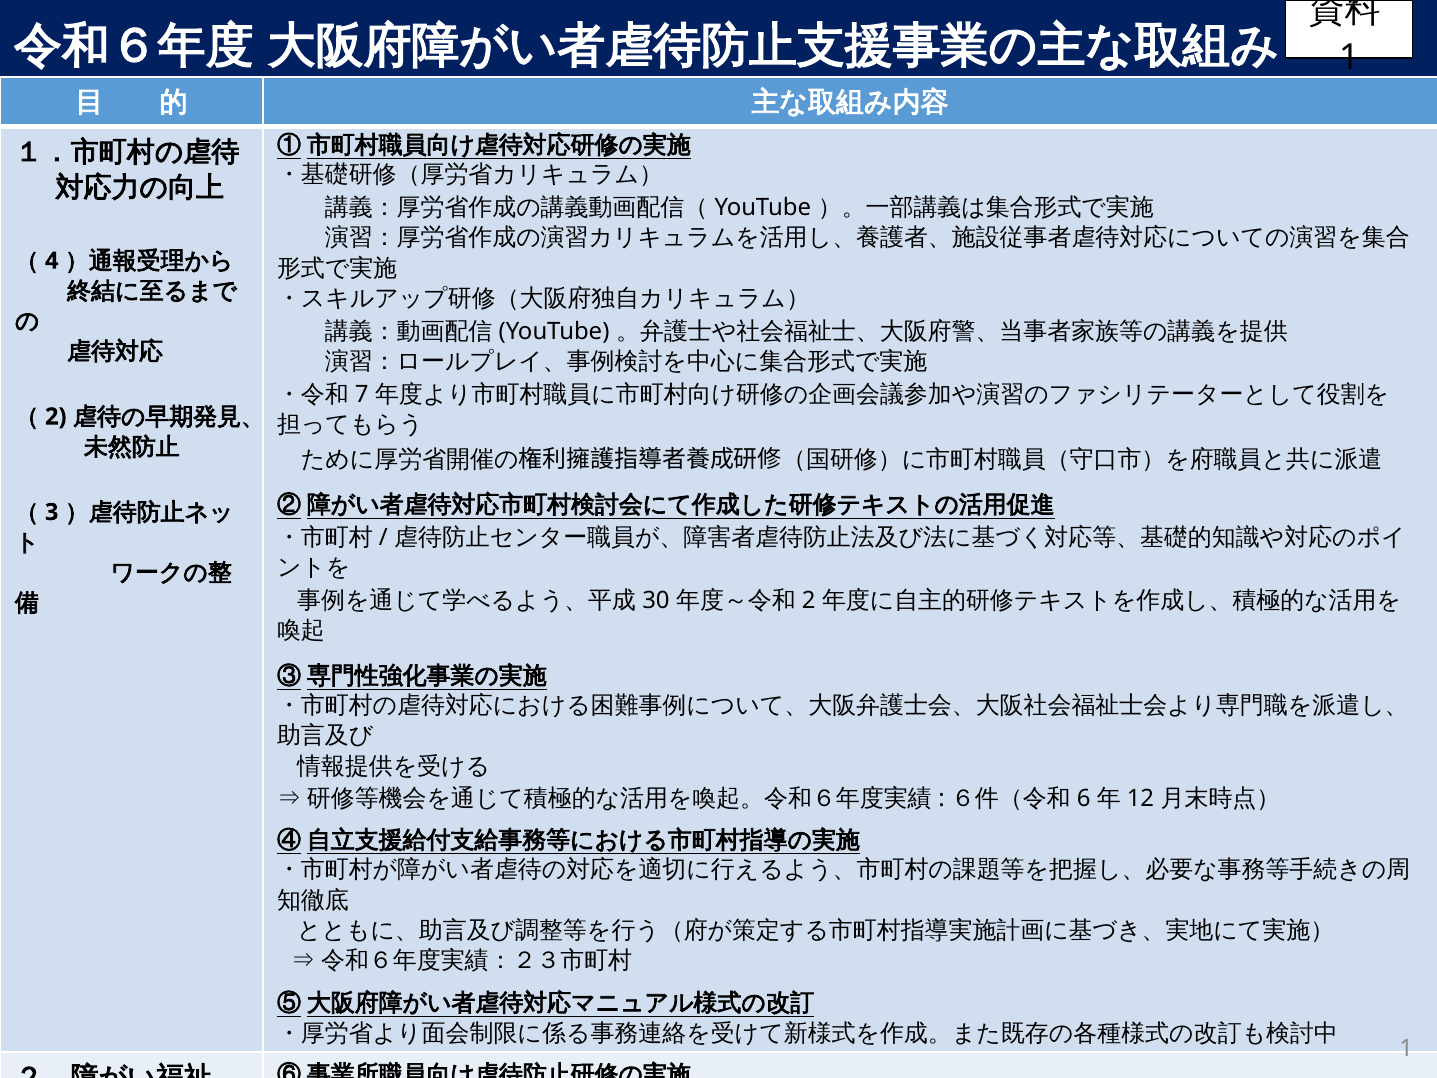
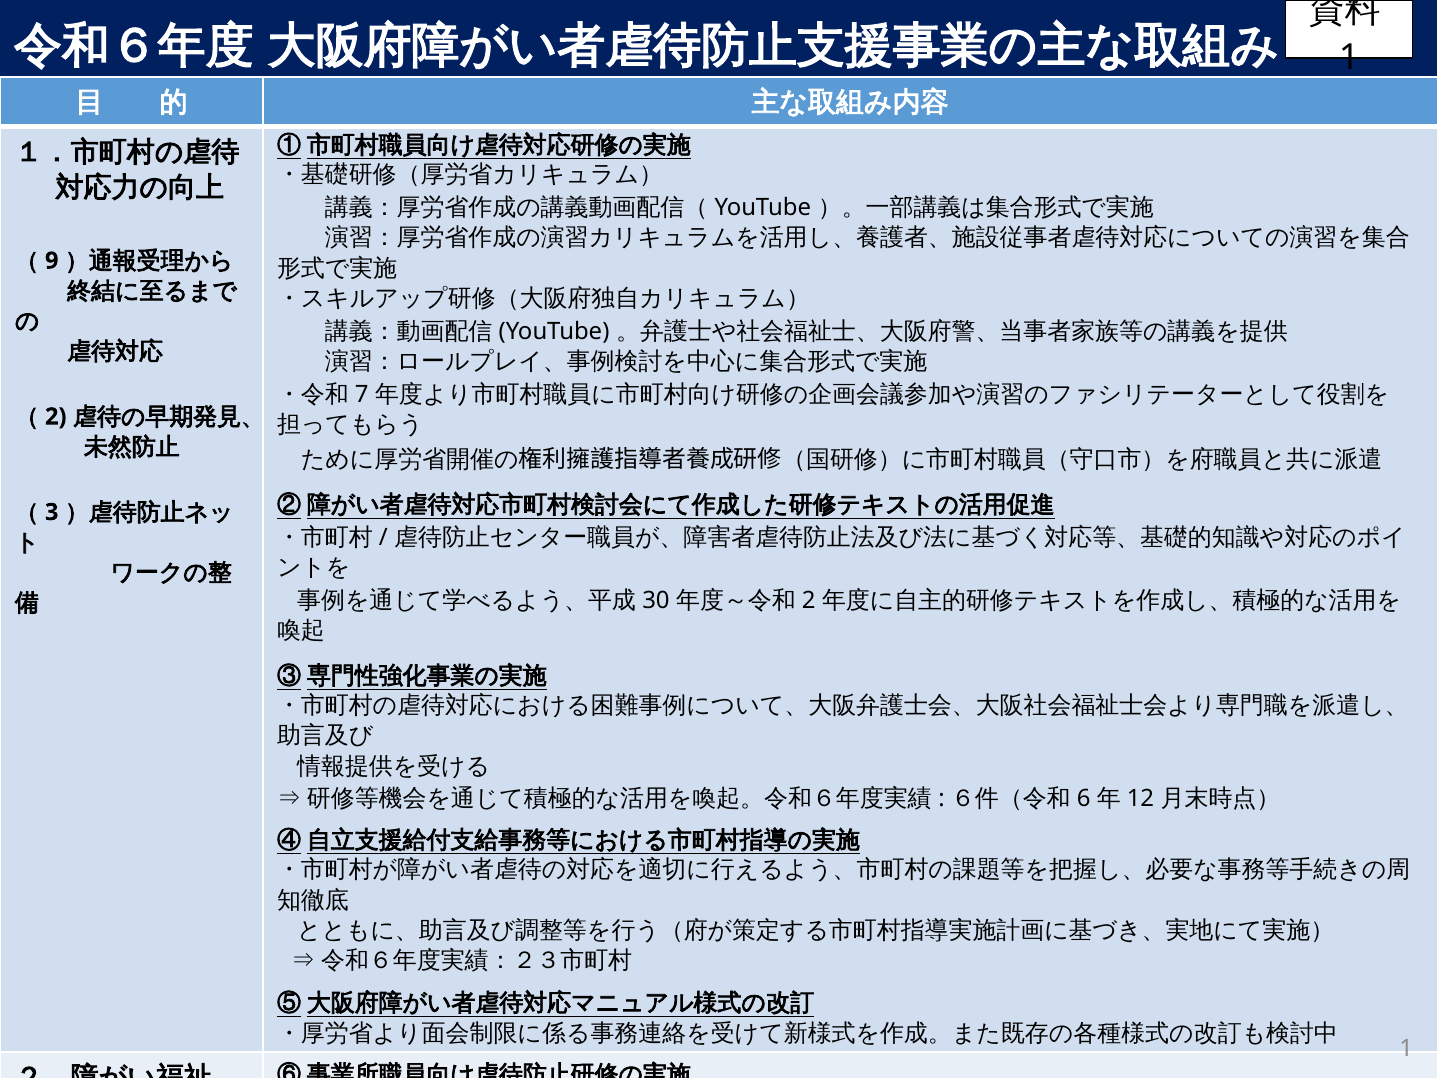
4 at (52, 261): 4 -> 9
